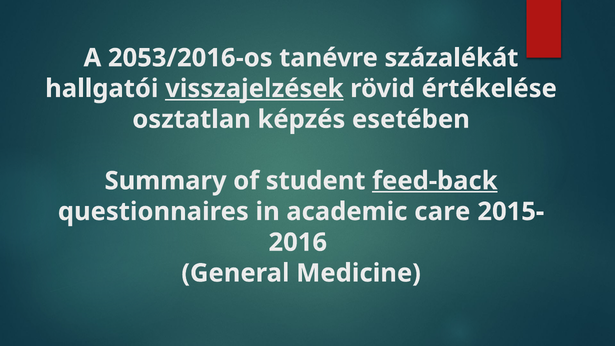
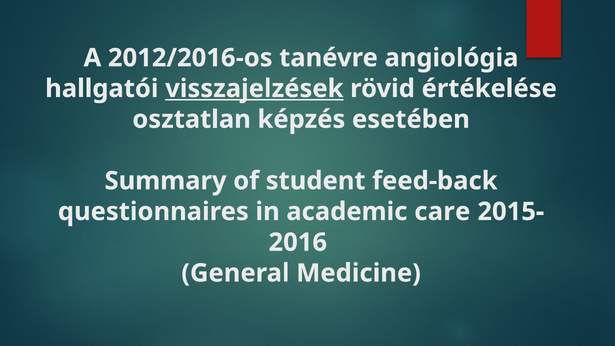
2053/2016-os: 2053/2016-os -> 2012/2016-os
százalékát: százalékát -> angiológia
feed-back underline: present -> none
